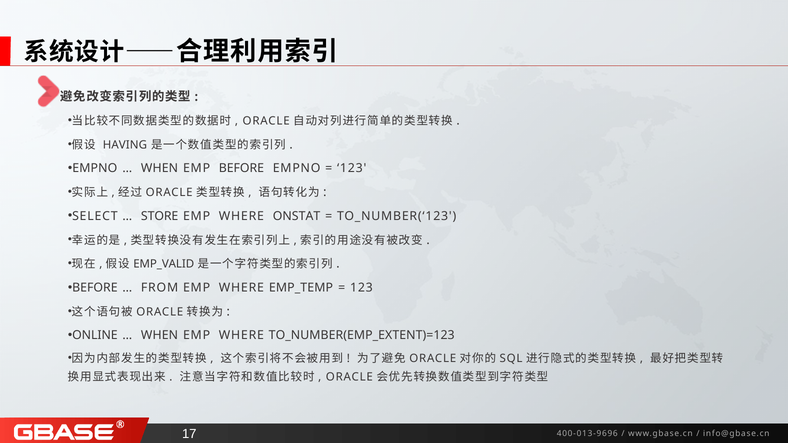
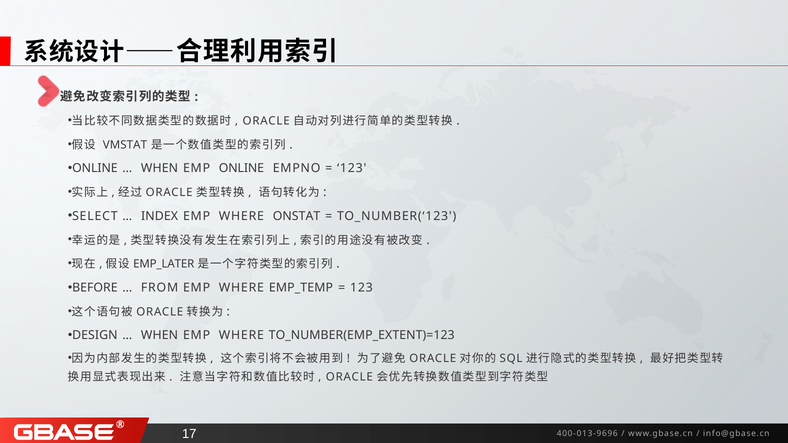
HAVING: HAVING -> VMSTAT
EMPNO at (95, 168): EMPNO -> ONLINE
EMP BEFORE: BEFORE -> ONLINE
STORE: STORE -> INDEX
EMP_VALID: EMP_VALID -> EMP_LATER
ONLINE: ONLINE -> DESIGN
